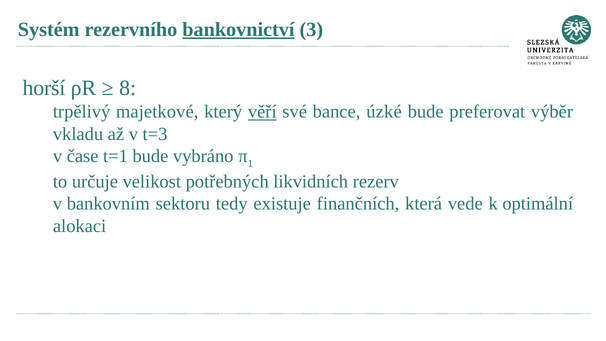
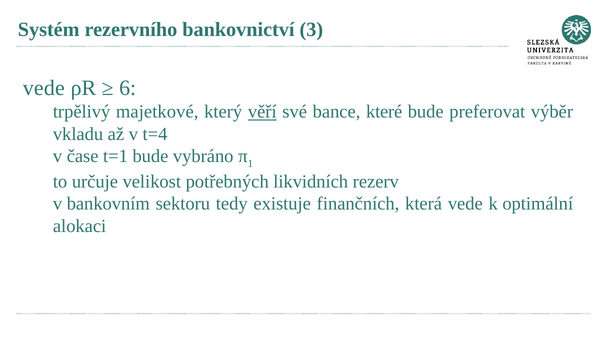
bankovnictví underline: present -> none
horší at (44, 88): horší -> vede
8: 8 -> 6
úzké: úzké -> které
t=3: t=3 -> t=4
